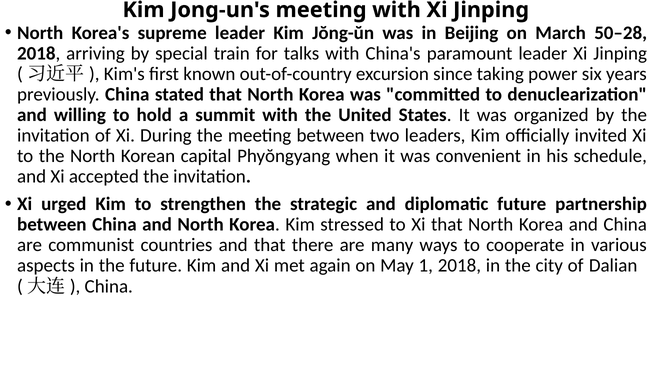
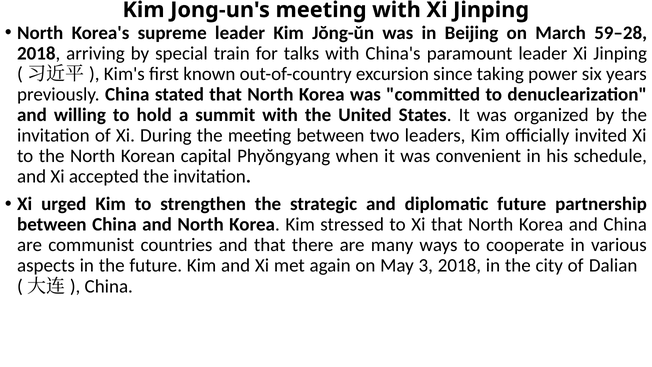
50–28: 50–28 -> 59–28
1: 1 -> 3
